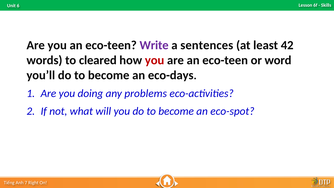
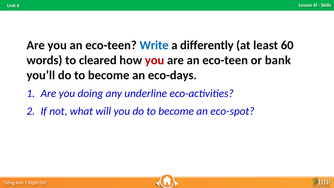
Write colour: purple -> blue
sentences: sentences -> differently
42: 42 -> 60
word: word -> bank
problems: problems -> underline
